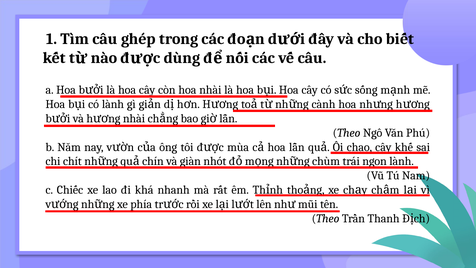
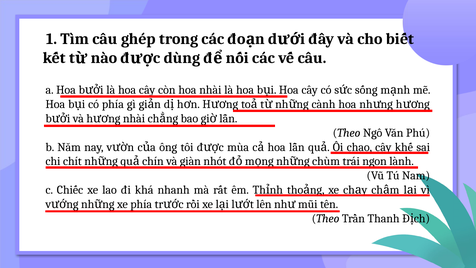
có lành: lành -> phía
